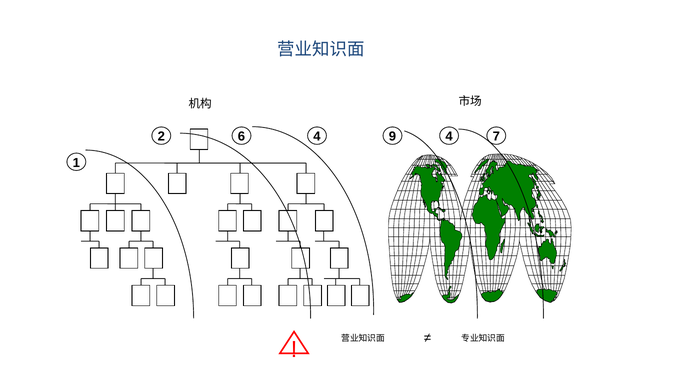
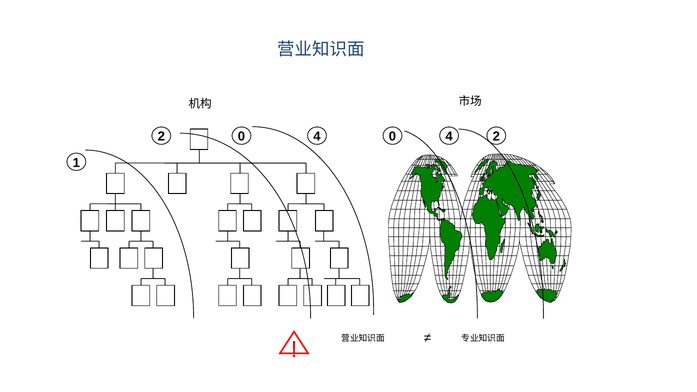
2 6: 6 -> 0
4 9: 9 -> 0
4 7: 7 -> 2
